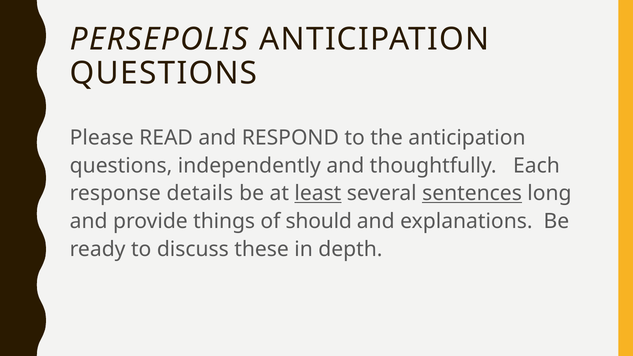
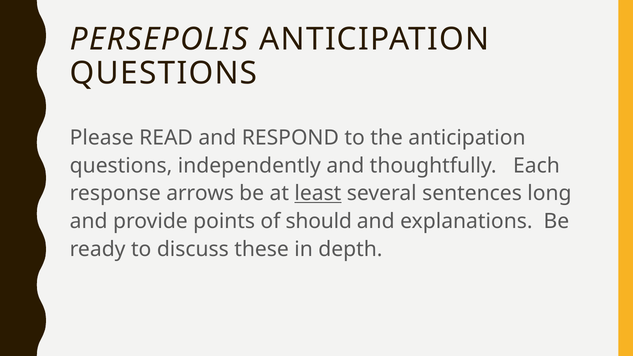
details: details -> arrows
sentences underline: present -> none
things: things -> points
